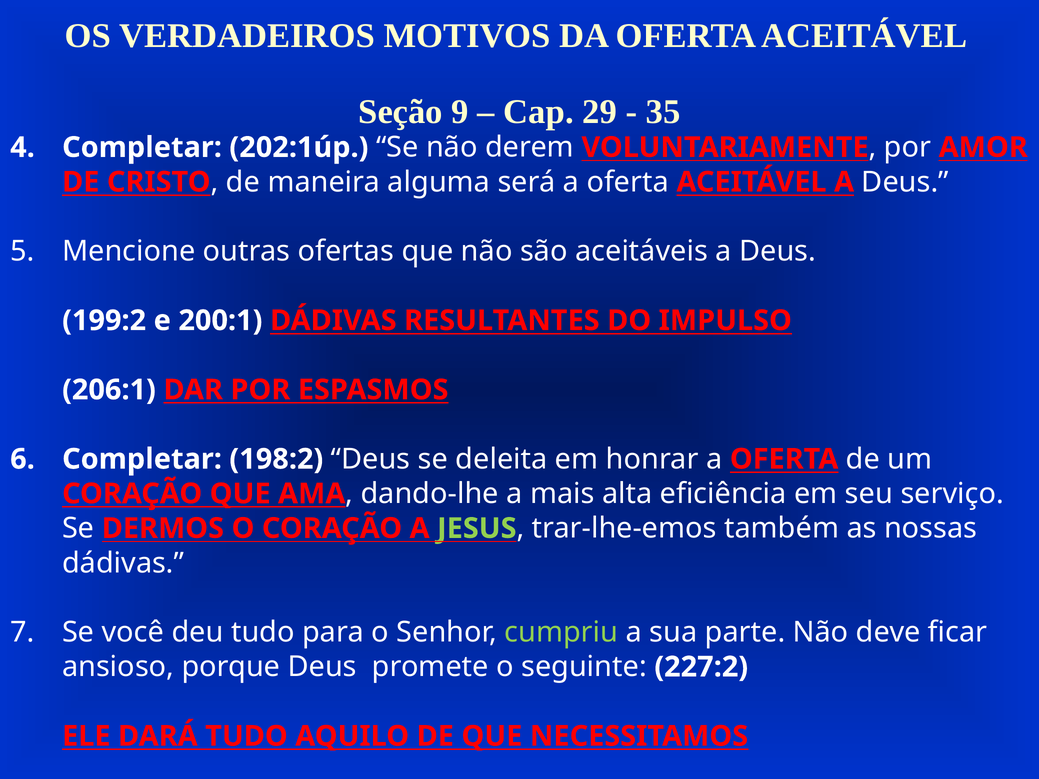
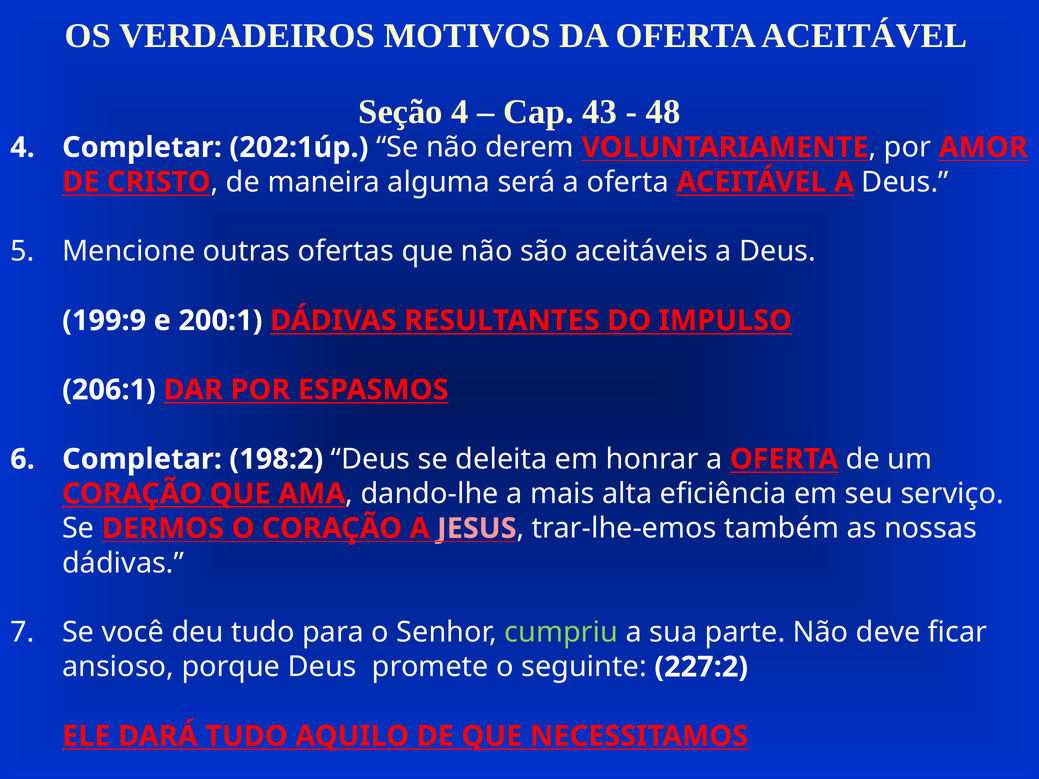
Seção 9: 9 -> 4
29: 29 -> 43
35: 35 -> 48
199:2: 199:2 -> 199:9
JESUS colour: light green -> pink
